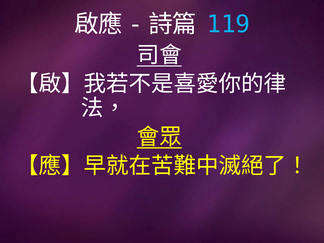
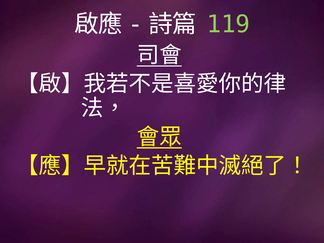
119 colour: light blue -> light green
